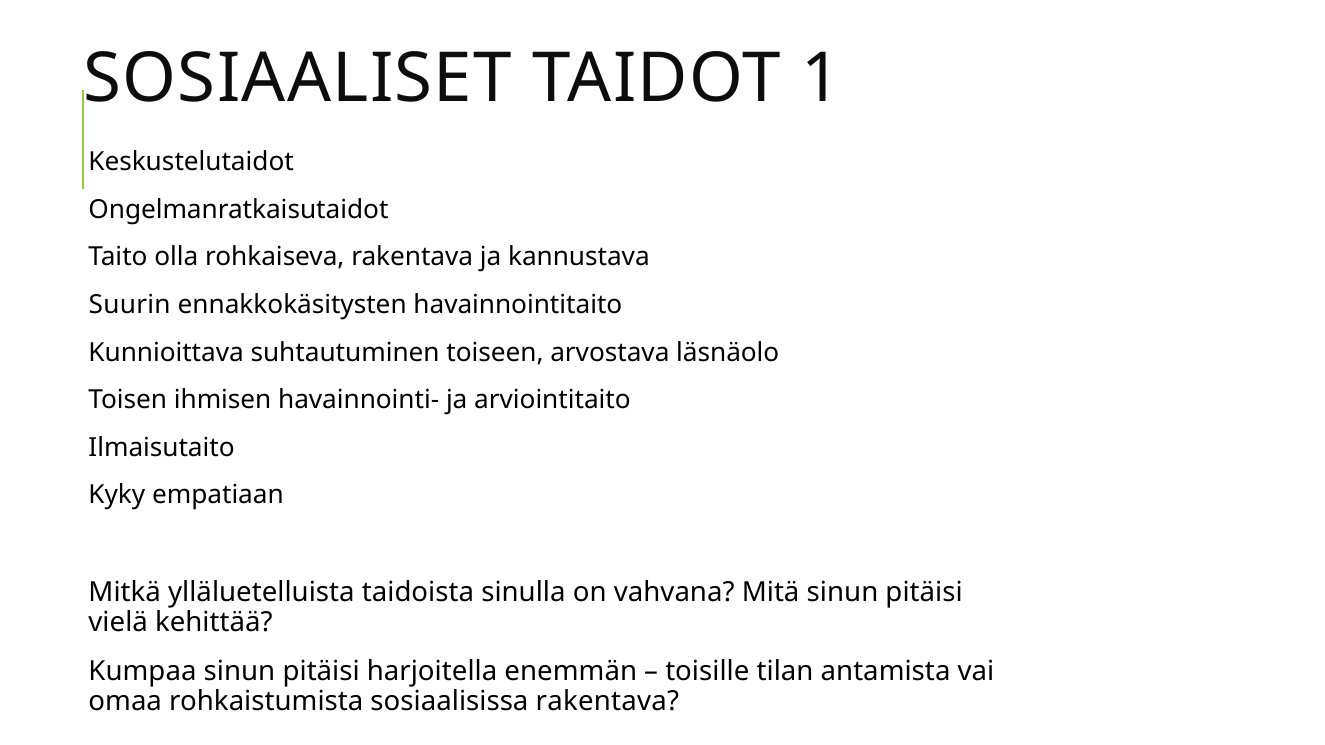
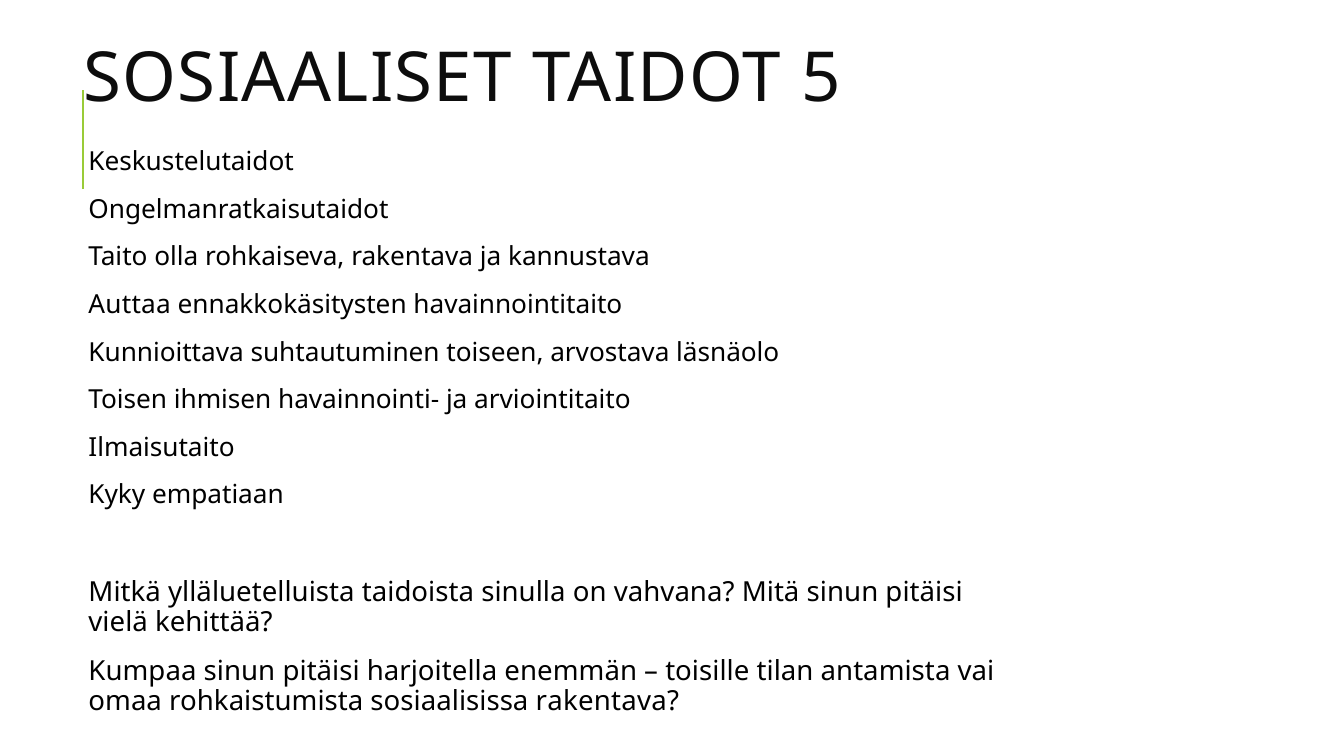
1: 1 -> 5
Suurin: Suurin -> Auttaa
